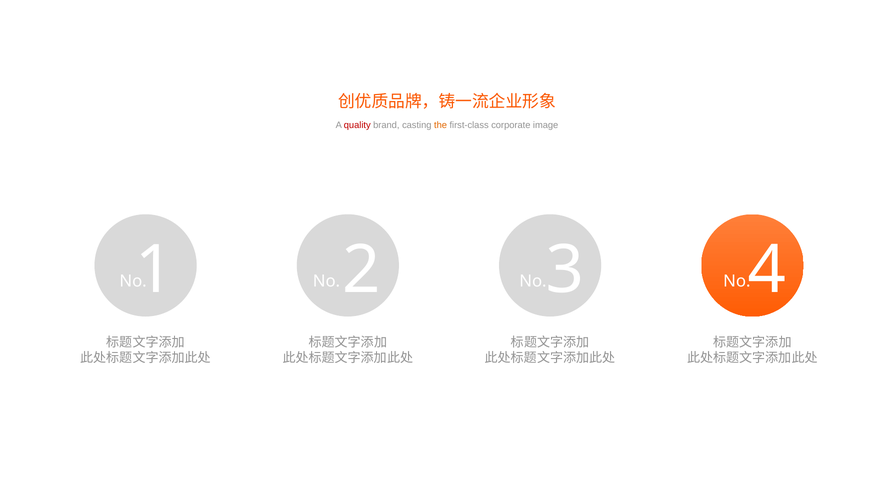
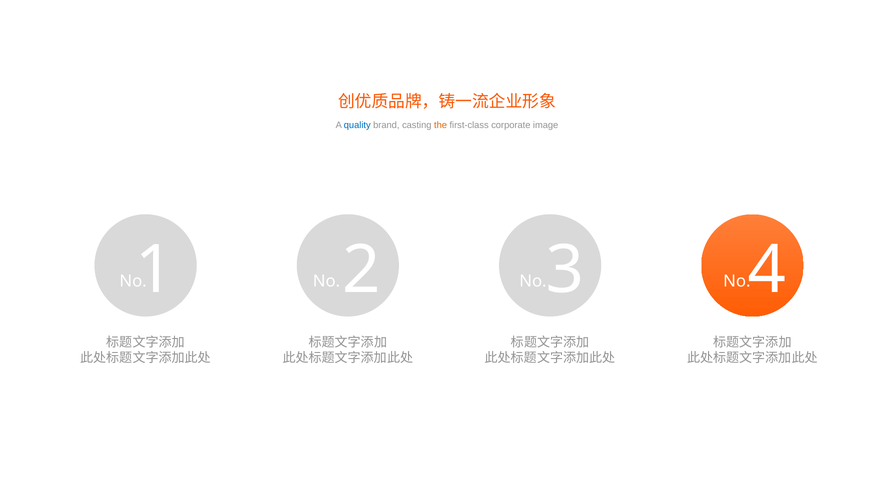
quality colour: red -> blue
